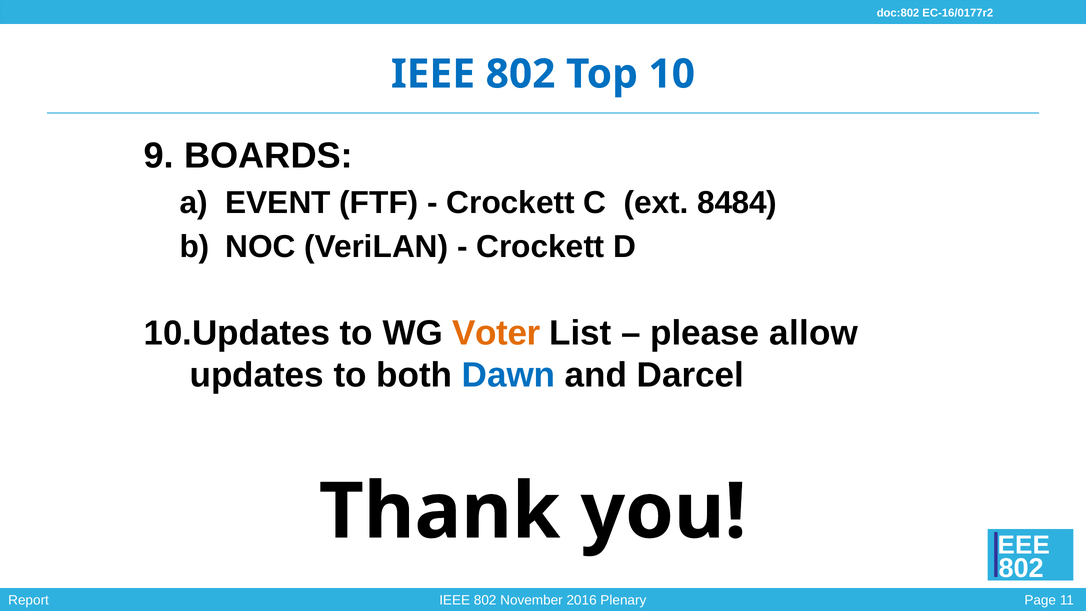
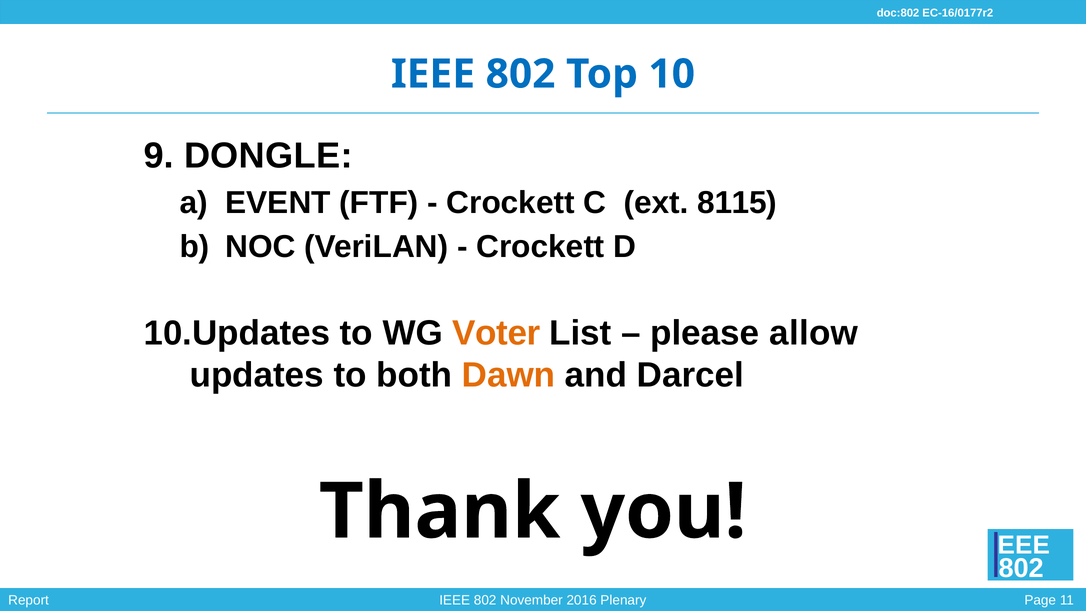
BOARDS: BOARDS -> DONGLE
8484: 8484 -> 8115
Dawn colour: blue -> orange
